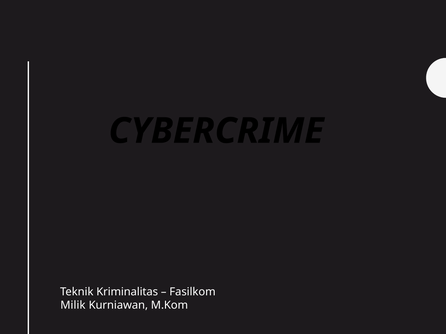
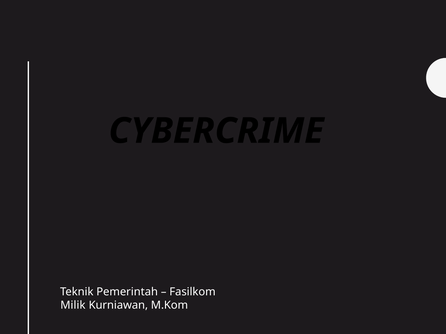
Kriminalitas: Kriminalitas -> Pemerintah
